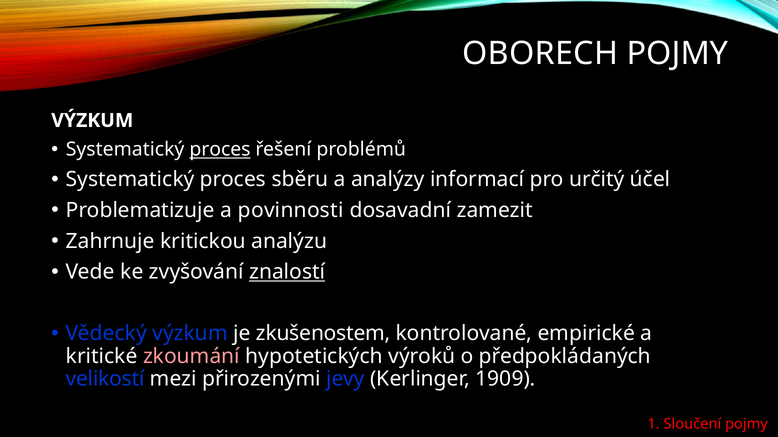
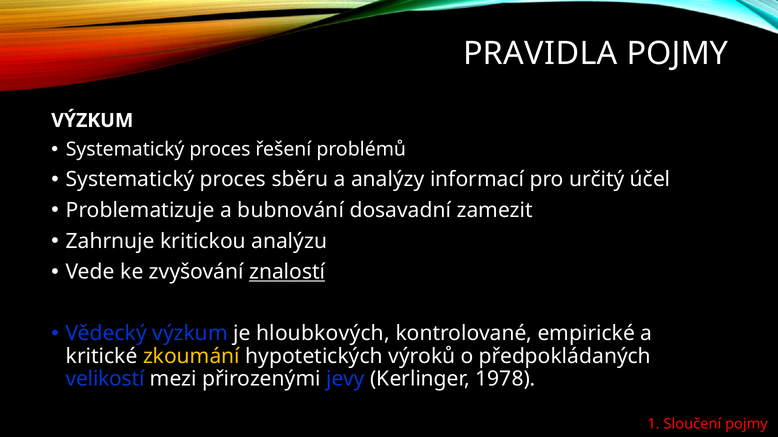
OBORECH: OBORECH -> PRAVIDLA
proces at (220, 150) underline: present -> none
povinnosti: povinnosti -> bubnování
zkušenostem: zkušenostem -> hloubkových
zkoumání colour: pink -> yellow
1909: 1909 -> 1978
